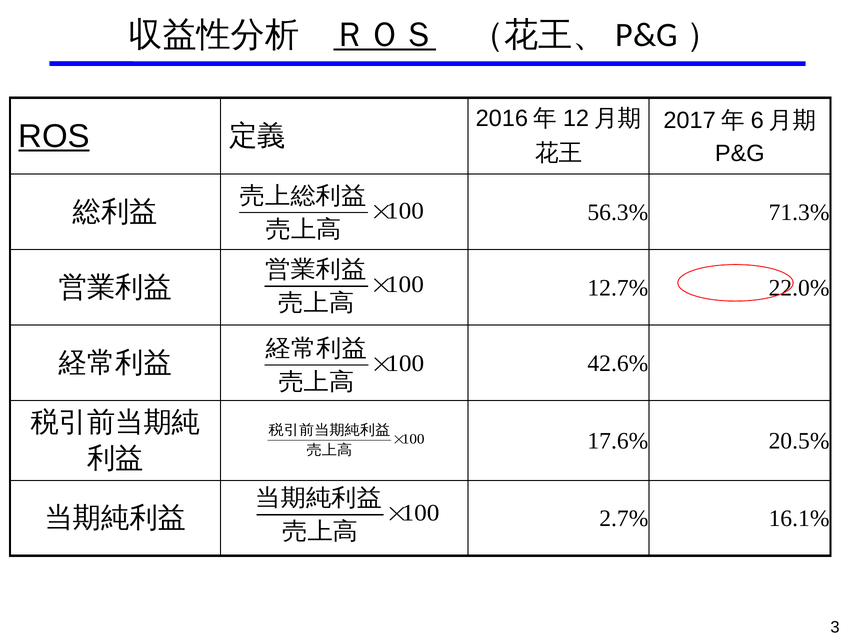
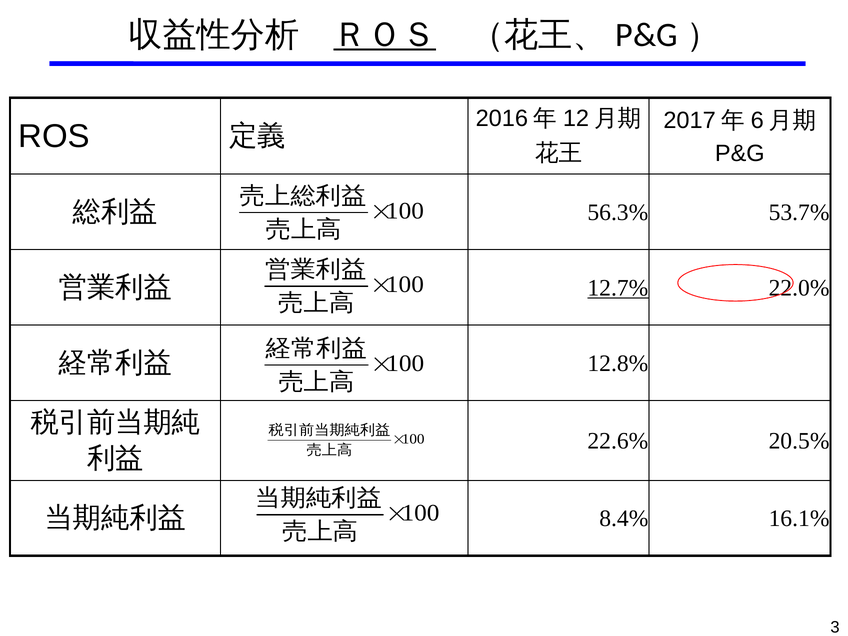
ROS underline: present -> none
71.3%: 71.3% -> 53.7%
12.7% underline: none -> present
42.6%: 42.6% -> 12.8%
17.6%: 17.6% -> 22.6%
2.7%: 2.7% -> 8.4%
